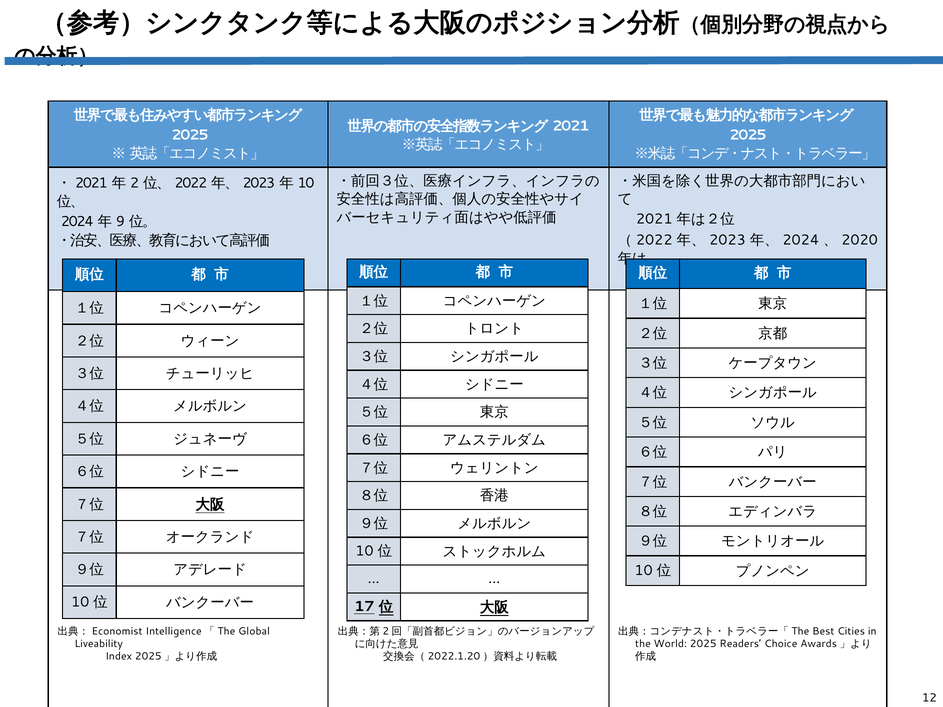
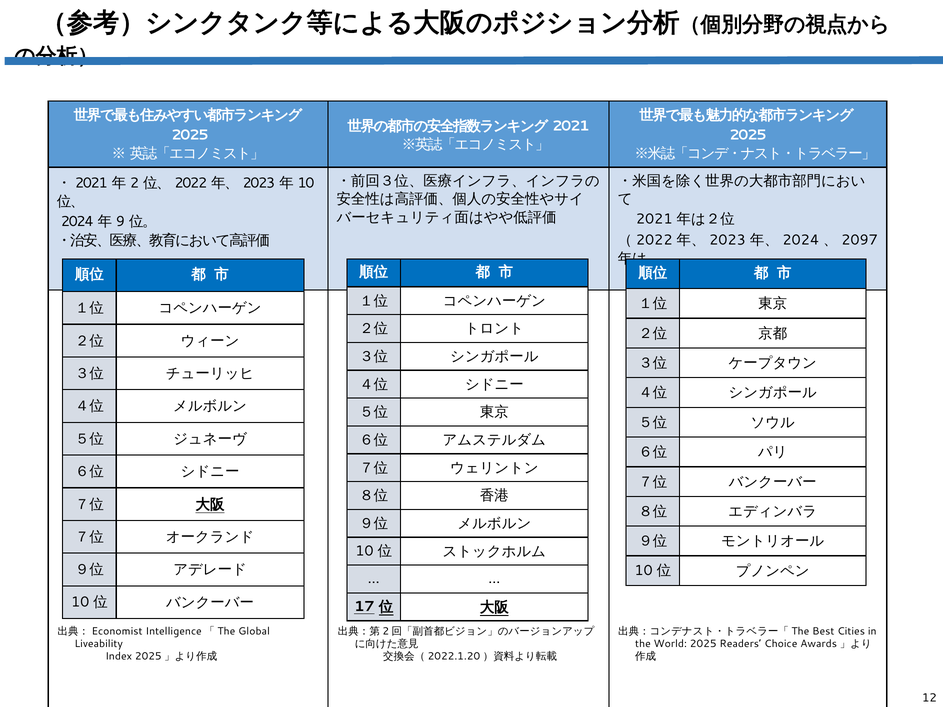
2020: 2020 -> 2097
